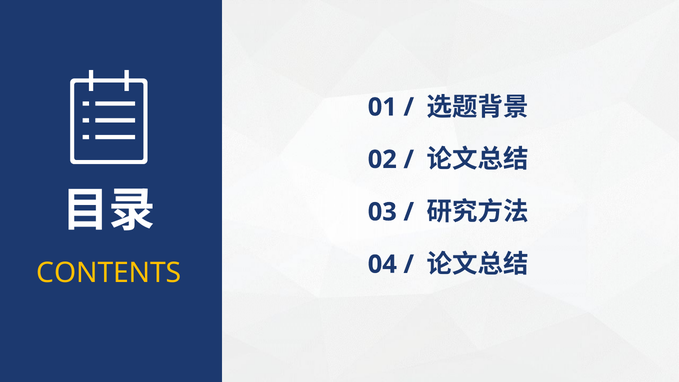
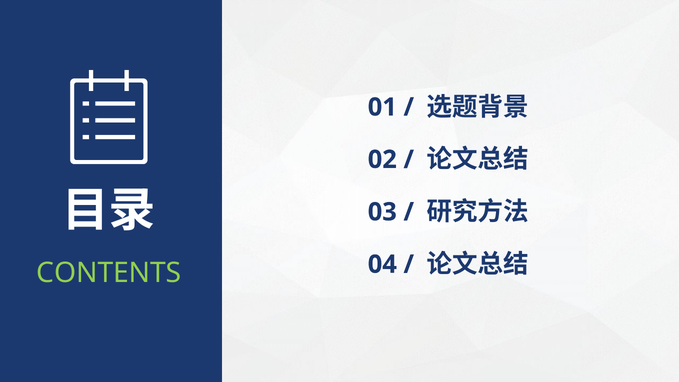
CONTENTS colour: yellow -> light green
